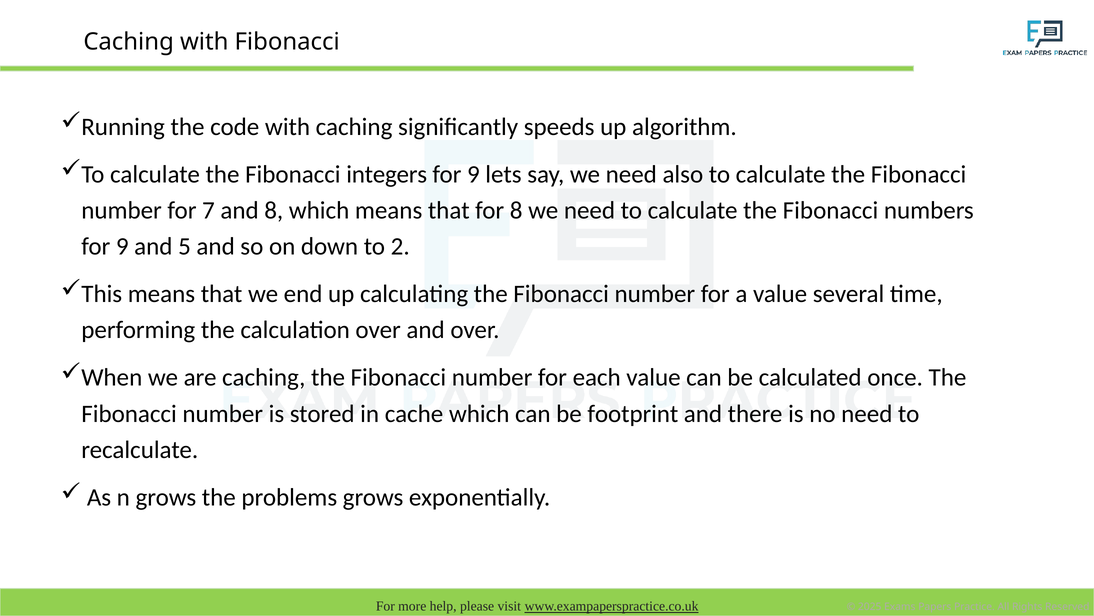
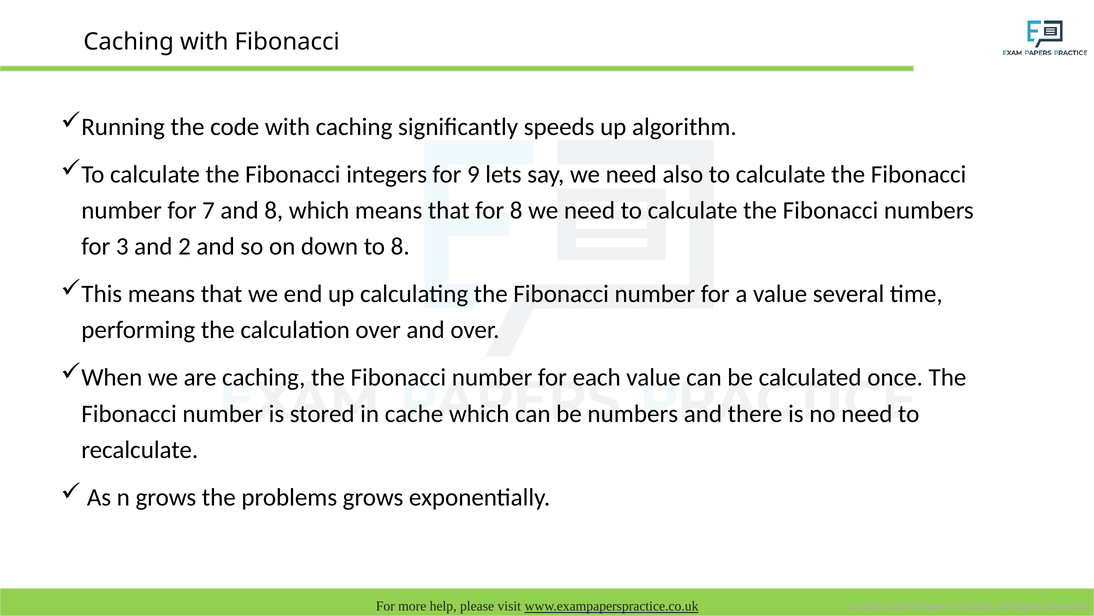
9 at (122, 246): 9 -> 3
5: 5 -> 2
to 2: 2 -> 8
be footprint: footprint -> numbers
